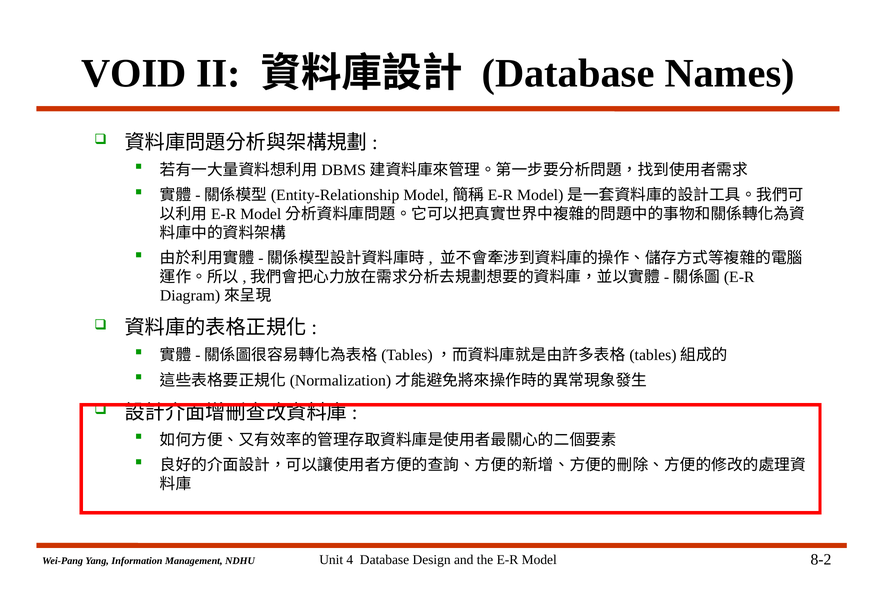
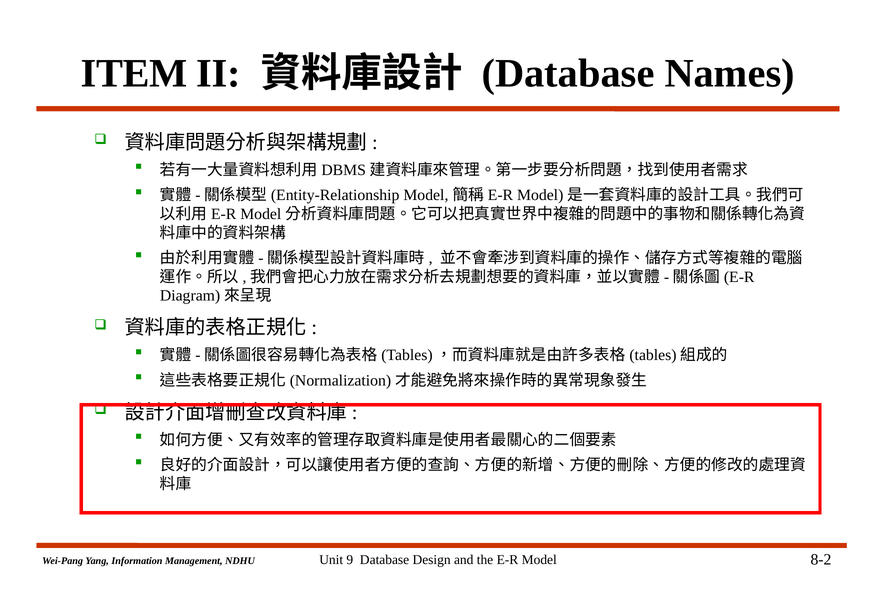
VOID: VOID -> ITEM
4: 4 -> 9
